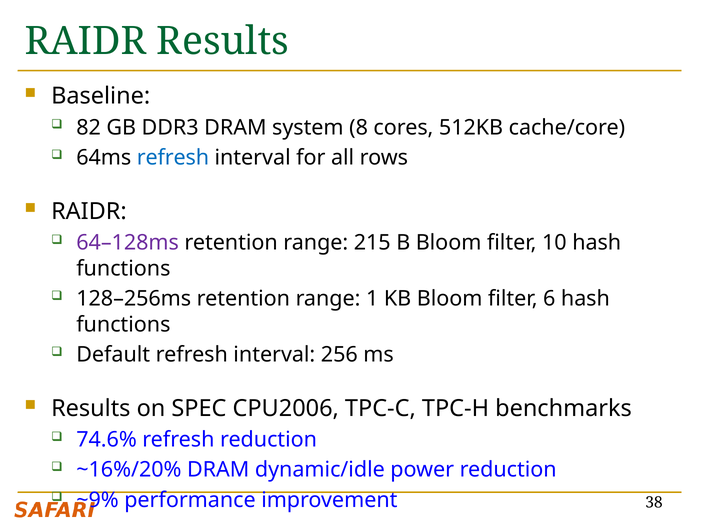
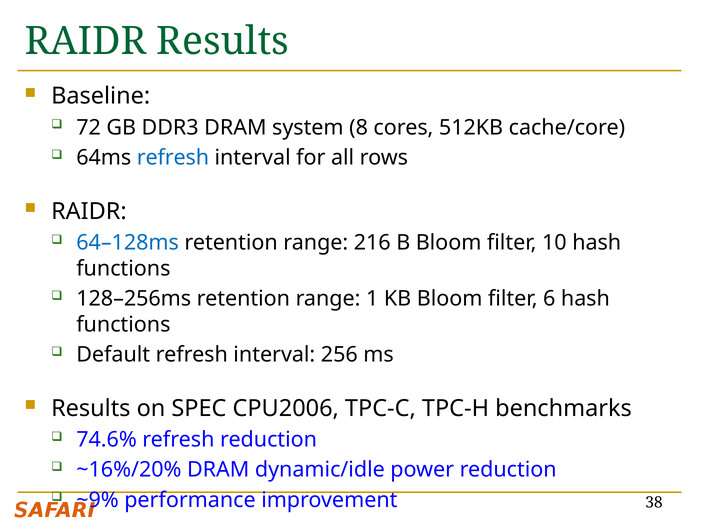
82: 82 -> 72
64–128ms colour: purple -> blue
215: 215 -> 216
